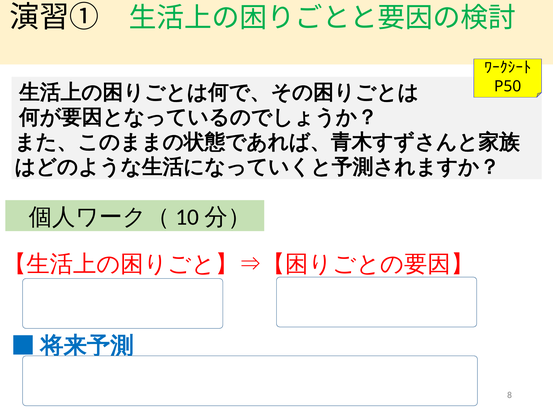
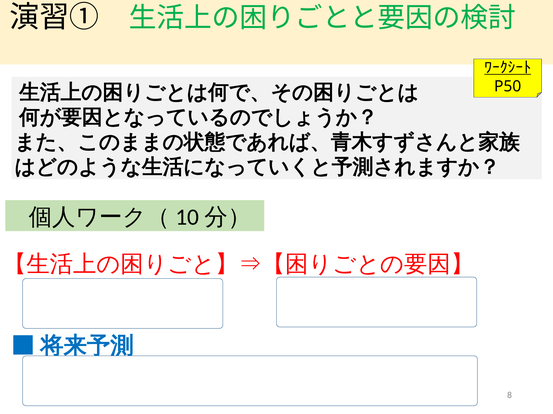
ﾜｰｸｼｰﾄ underline: none -> present
